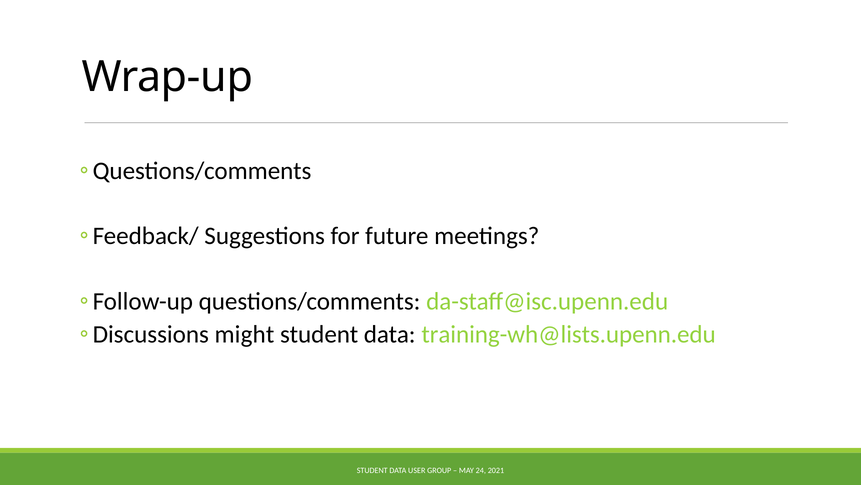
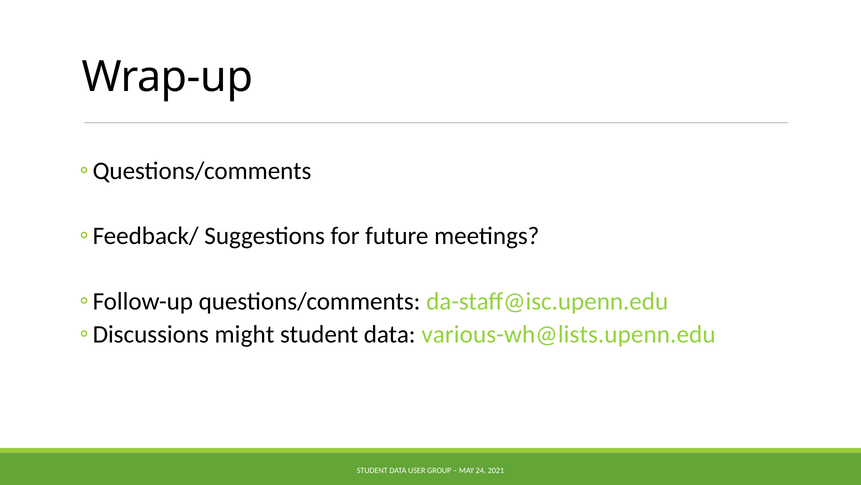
training-wh@lists.upenn.edu: training-wh@lists.upenn.edu -> various-wh@lists.upenn.edu
